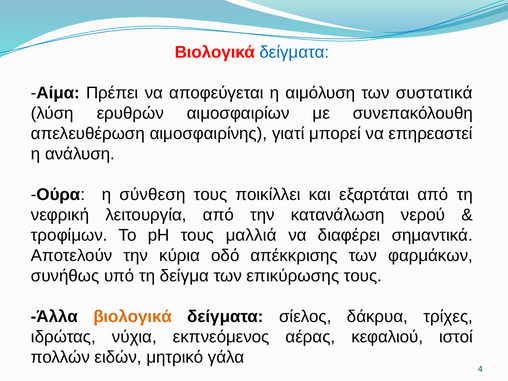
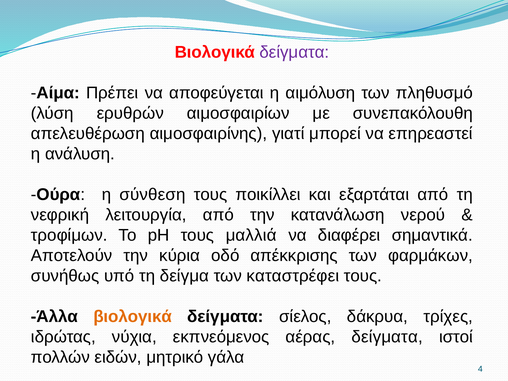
δείγματα at (294, 52) colour: blue -> purple
συστατικά: συστατικά -> πληθυσμό
επικύρωσης: επικύρωσης -> καταστρέφει
αέρας κεφαλιού: κεφαλιού -> δείγματα
